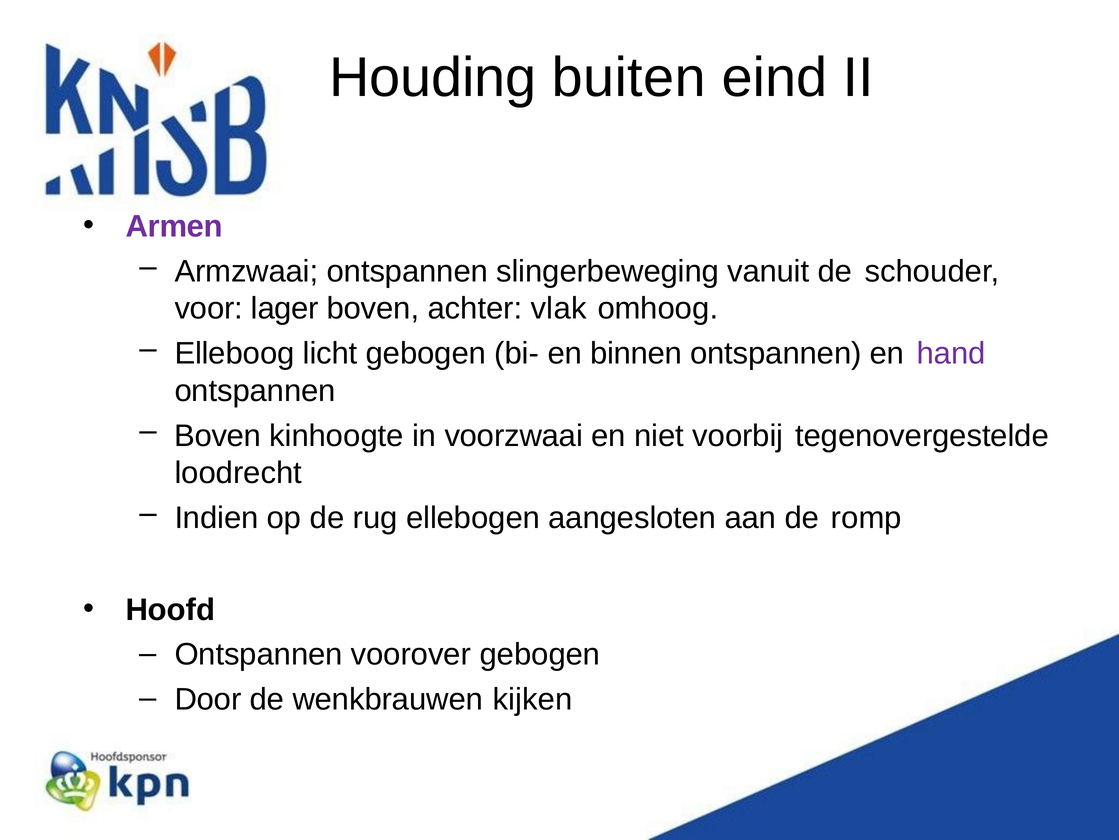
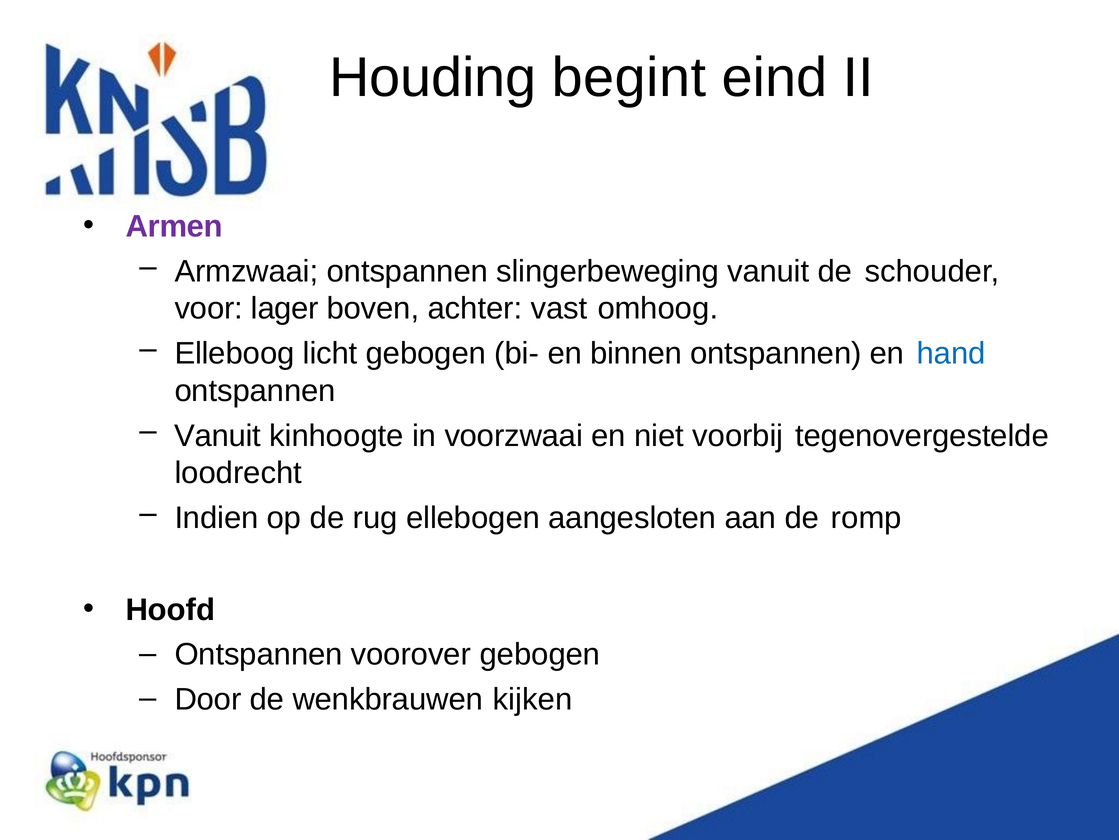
buiten: buiten -> begint
vlak: vlak -> vast
hand colour: purple -> blue
Boven at (218, 435): Boven -> Vanuit
